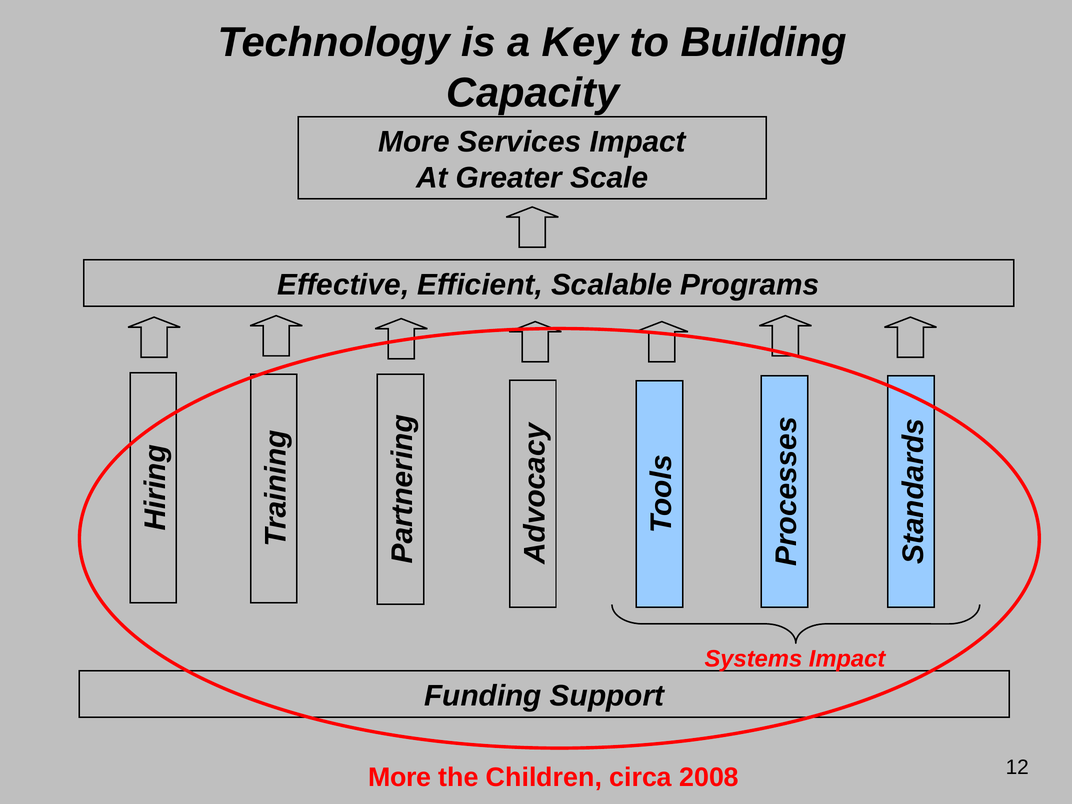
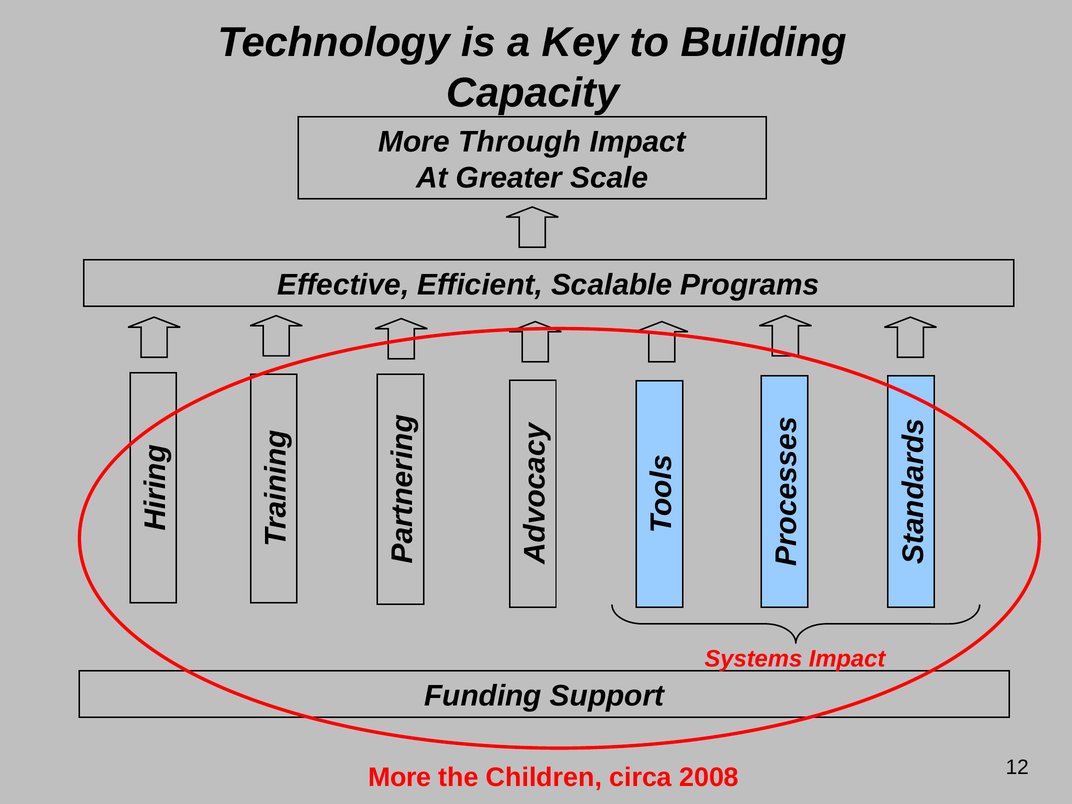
Services: Services -> Through
